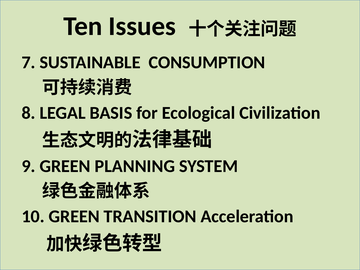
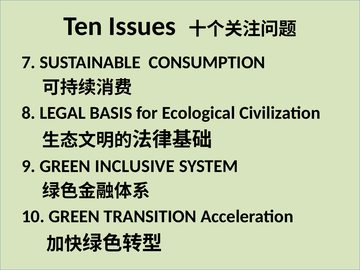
PLANNING: PLANNING -> INCLUSIVE
